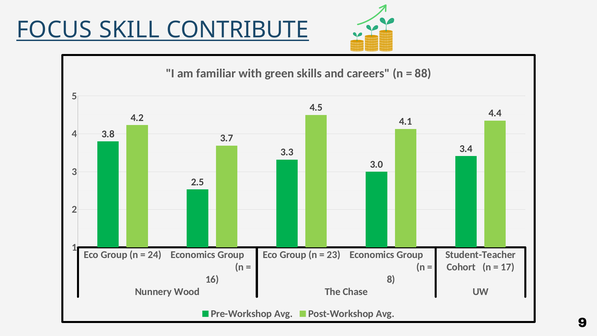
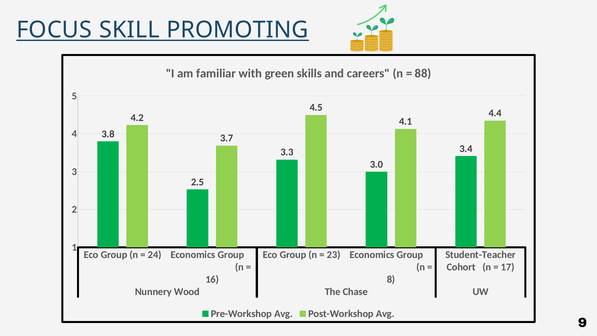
CONTRIBUTE: CONTRIBUTE -> PROMOTING
